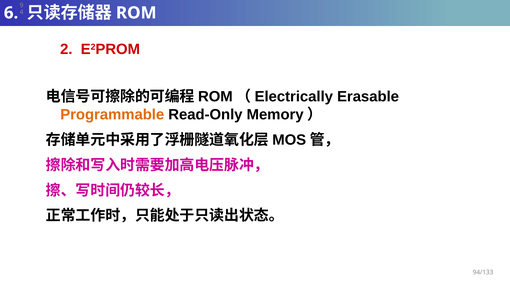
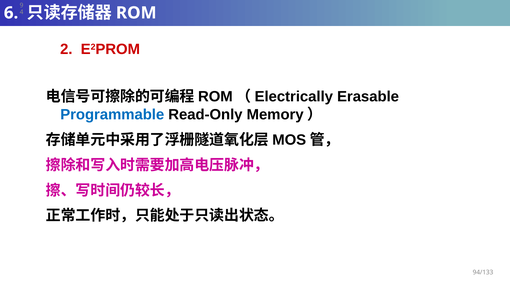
Programmable colour: orange -> blue
